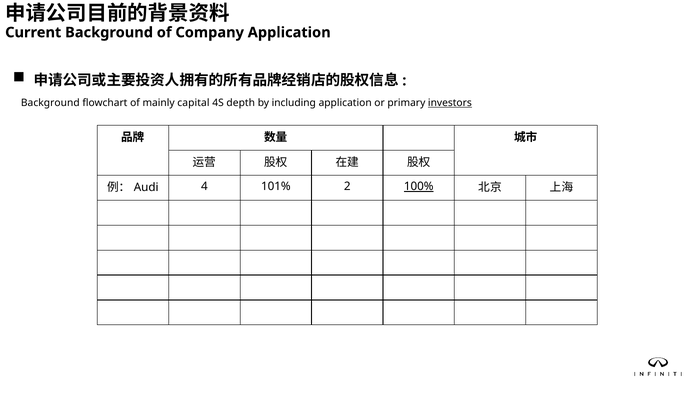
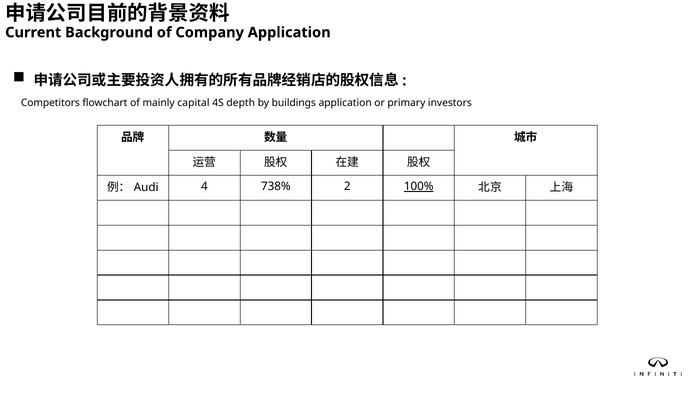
Background at (50, 103): Background -> Competitors
including: including -> buildings
investors underline: present -> none
101%: 101% -> 738%
